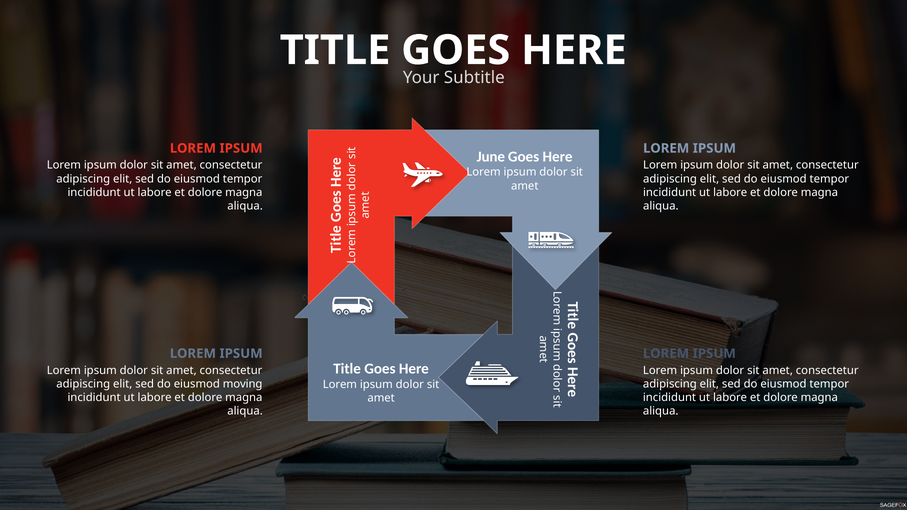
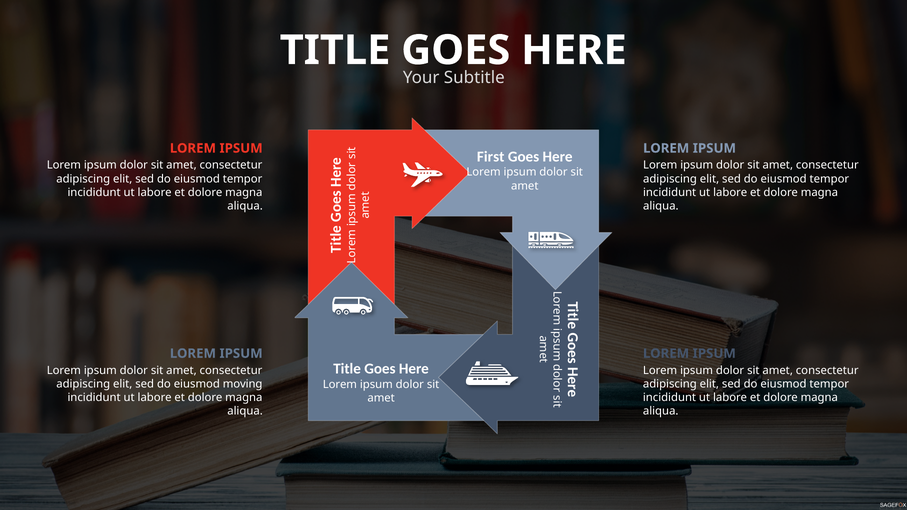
June: June -> First
